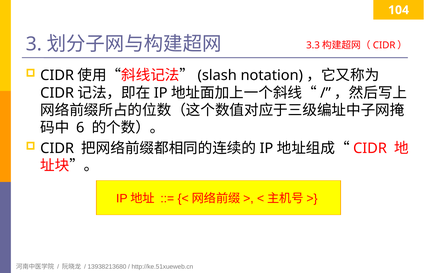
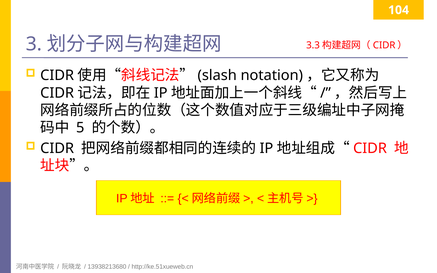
6: 6 -> 5
